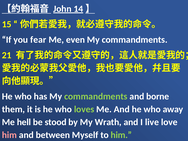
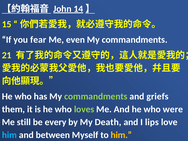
borne: borne -> griefs
away: away -> were
hell: hell -> still
stood: stood -> every
Wrath: Wrath -> Death
live: live -> lips
him at (9, 135) colour: pink -> light blue
him at (121, 135) colour: light green -> yellow
